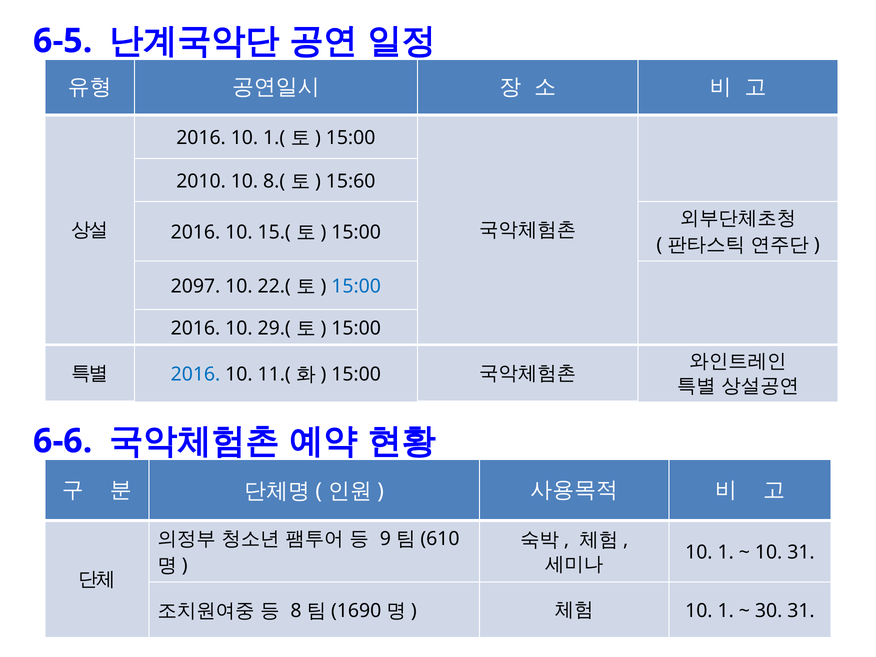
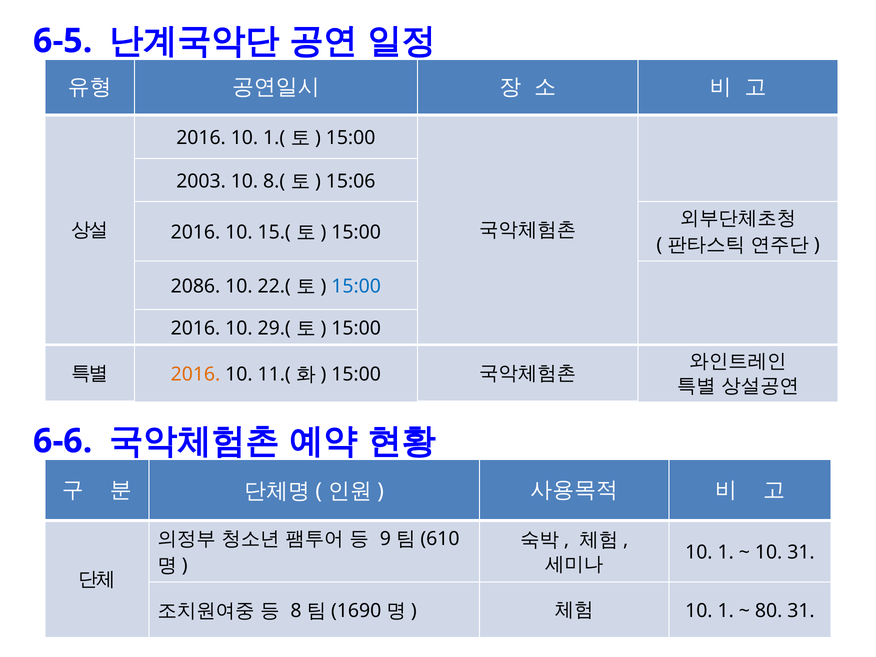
2010: 2010 -> 2003
15:60: 15:60 -> 15:06
2097: 2097 -> 2086
2016 at (196, 374) colour: blue -> orange
30: 30 -> 80
